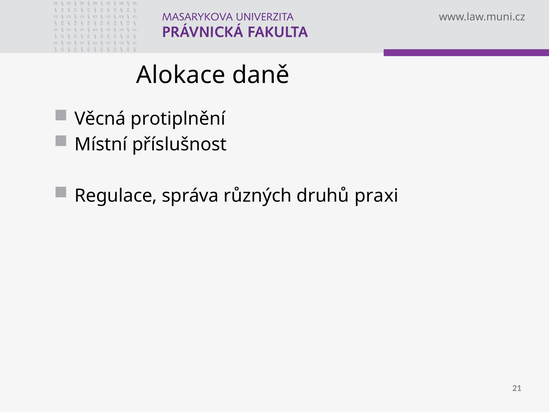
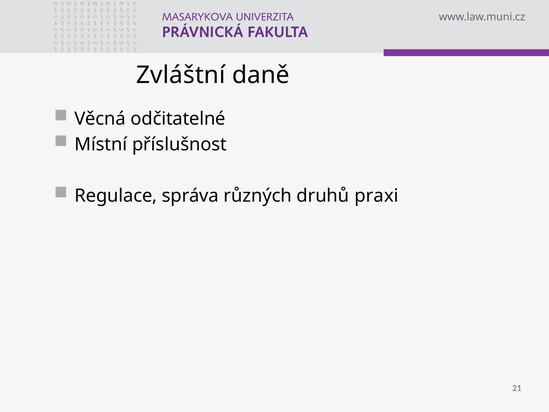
Alokace: Alokace -> Zvláštní
protiplnění: protiplnění -> odčitatelné
